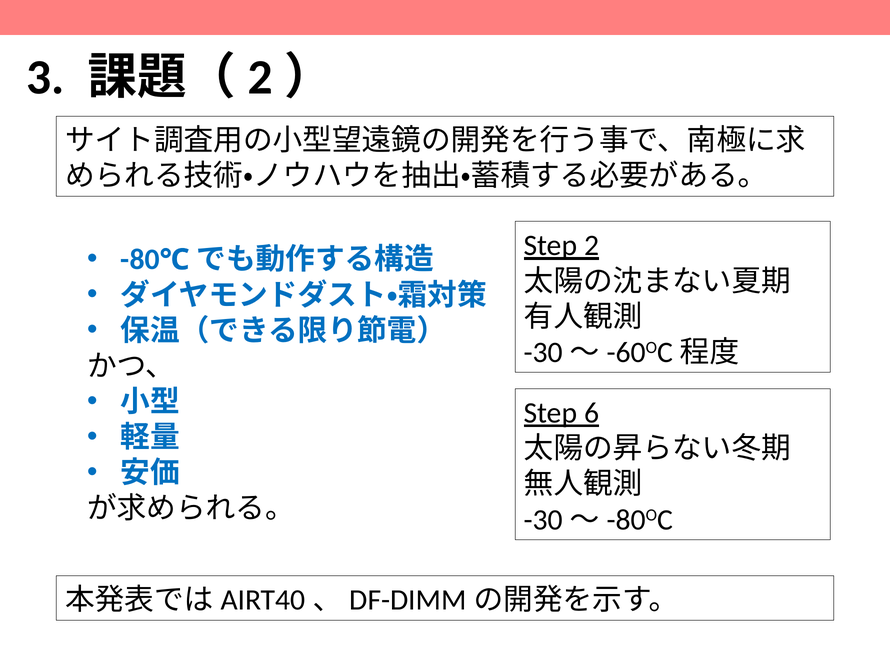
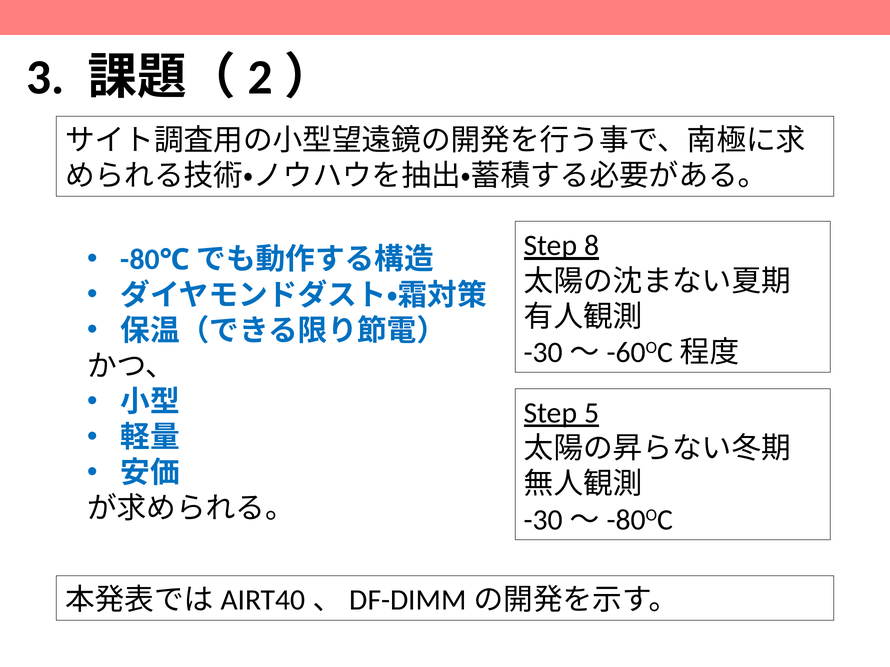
2: 2 -> 8
6: 6 -> 5
